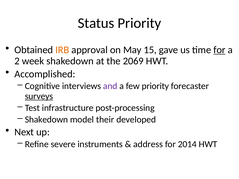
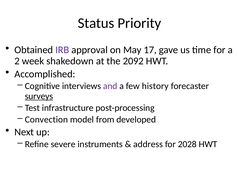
IRB colour: orange -> purple
15: 15 -> 17
for at (219, 50) underline: present -> none
2069: 2069 -> 2092
few priority: priority -> history
Shakedown at (46, 120): Shakedown -> Convection
their: their -> from
2014: 2014 -> 2028
